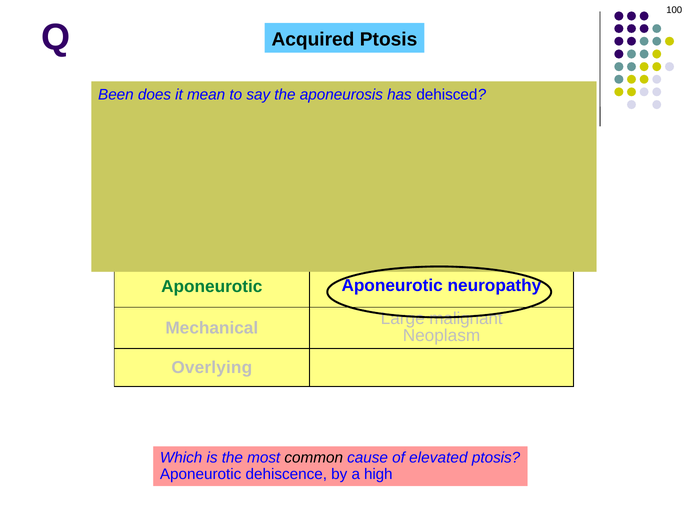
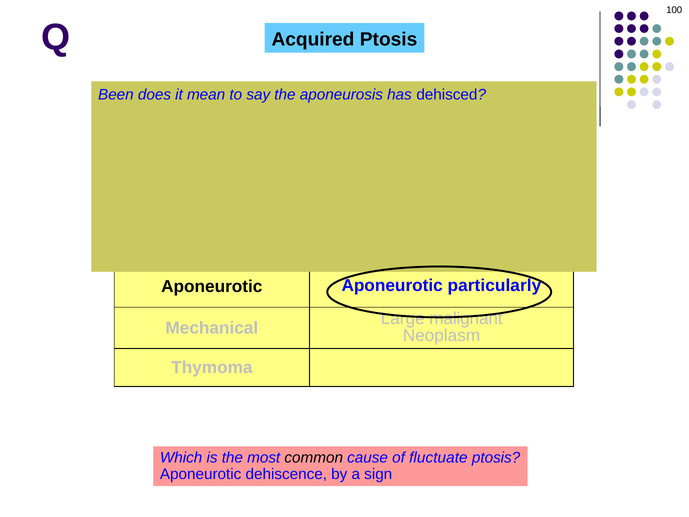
Aponeurotic at (212, 286) colour: green -> black
neuropathy: neuropathy -> particularly
Overlying: Overlying -> Thymoma
elevated: elevated -> fluctuate
high: high -> sign
